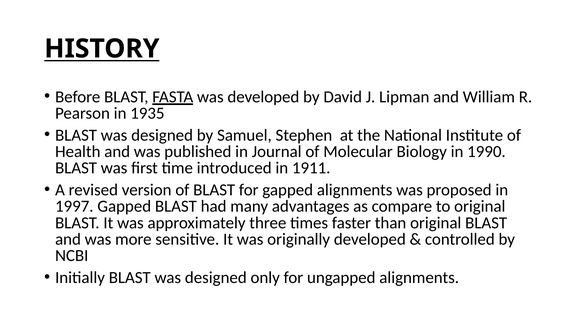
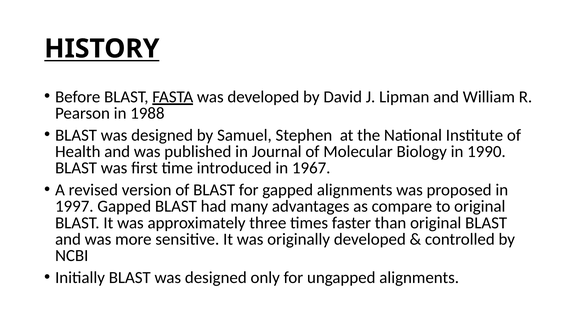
1935: 1935 -> 1988
1911: 1911 -> 1967
